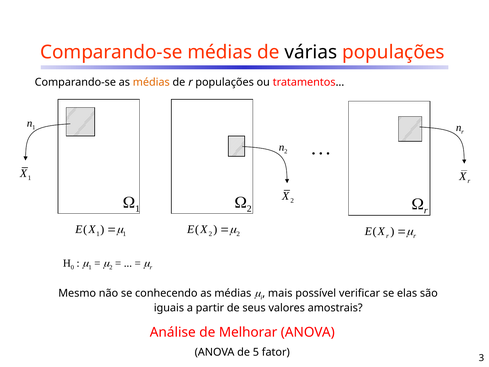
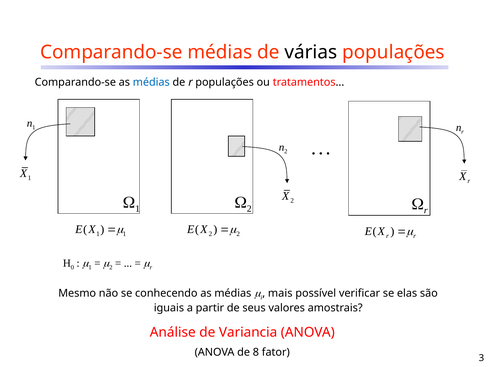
médias at (151, 82) colour: orange -> blue
Melhorar: Melhorar -> Variancia
5: 5 -> 8
